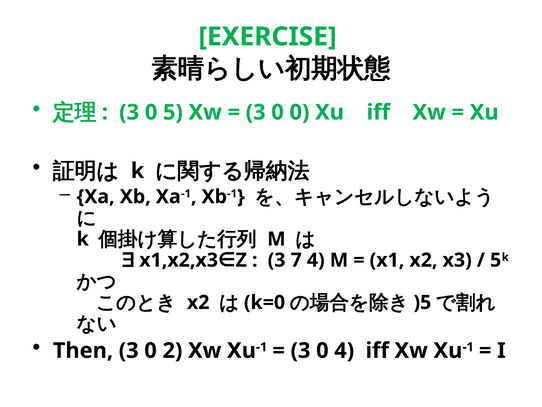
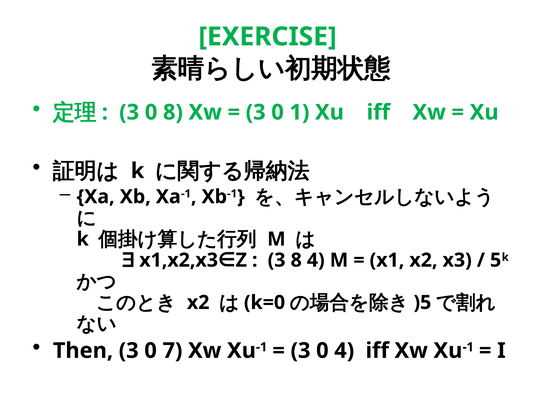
0 5: 5 -> 8
0 0: 0 -> 1
3 7: 7 -> 8
2: 2 -> 7
